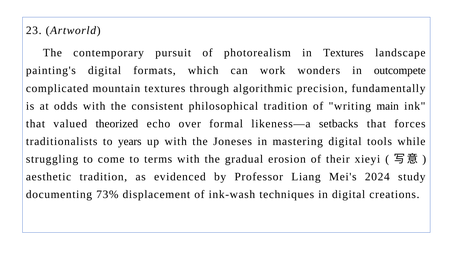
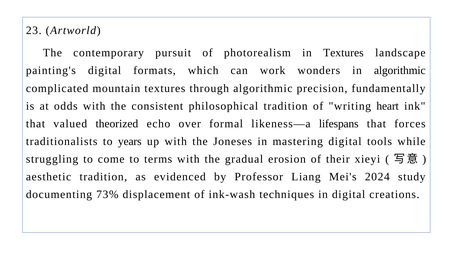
in outcompete: outcompete -> algorithmic
main: main -> heart
setbacks: setbacks -> lifespans
